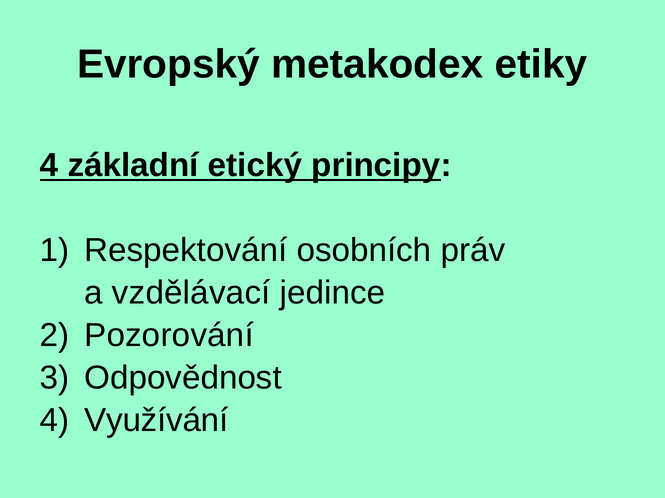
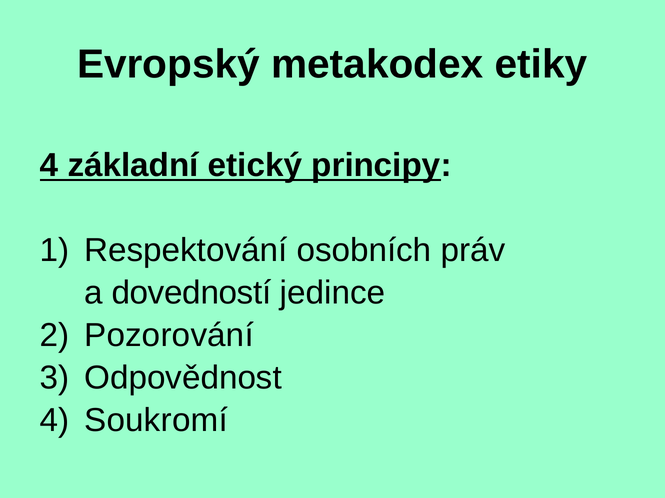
vzdělávací: vzdělávací -> dovedností
Využívání: Využívání -> Soukromí
